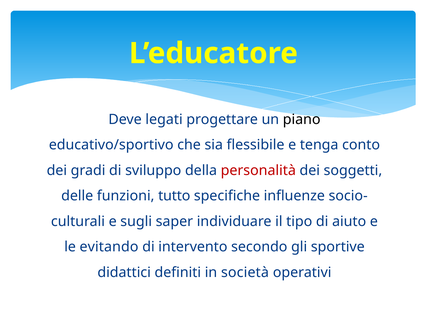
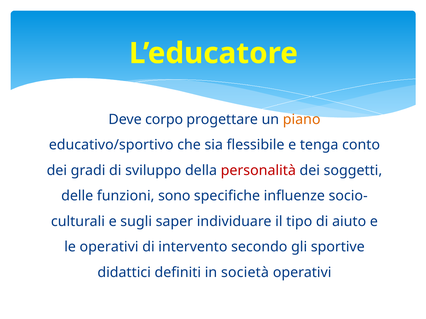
legati: legati -> corpo
piano colour: black -> orange
tutto: tutto -> sono
le evitando: evitando -> operativi
